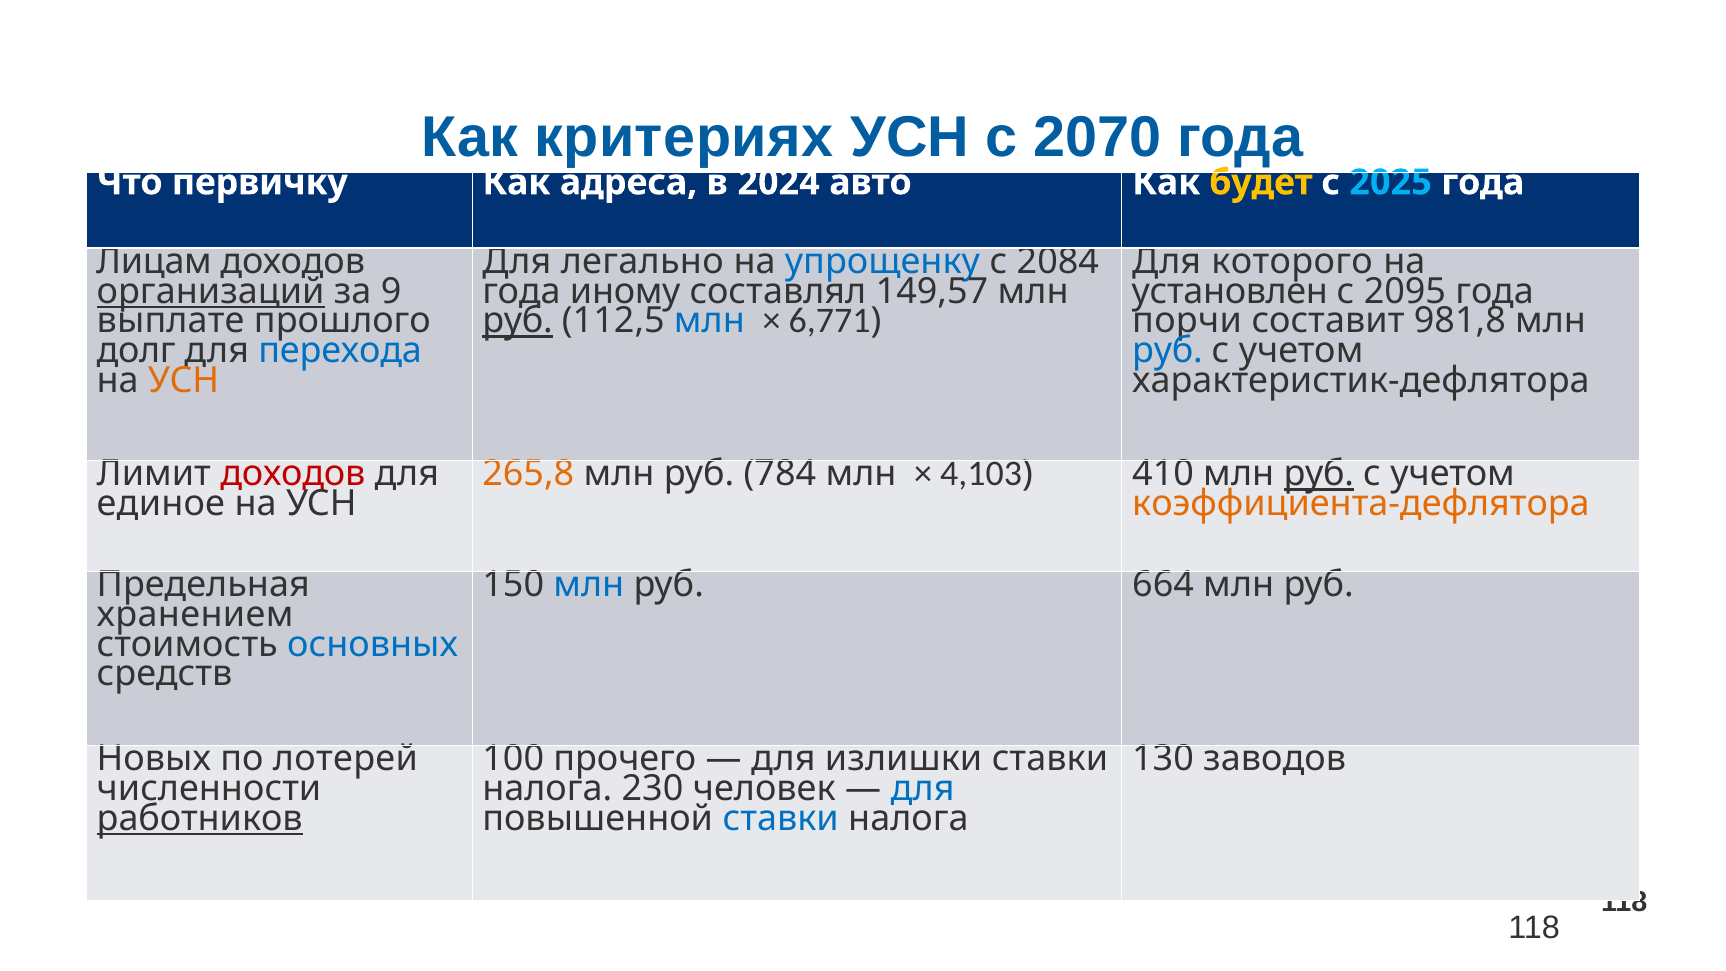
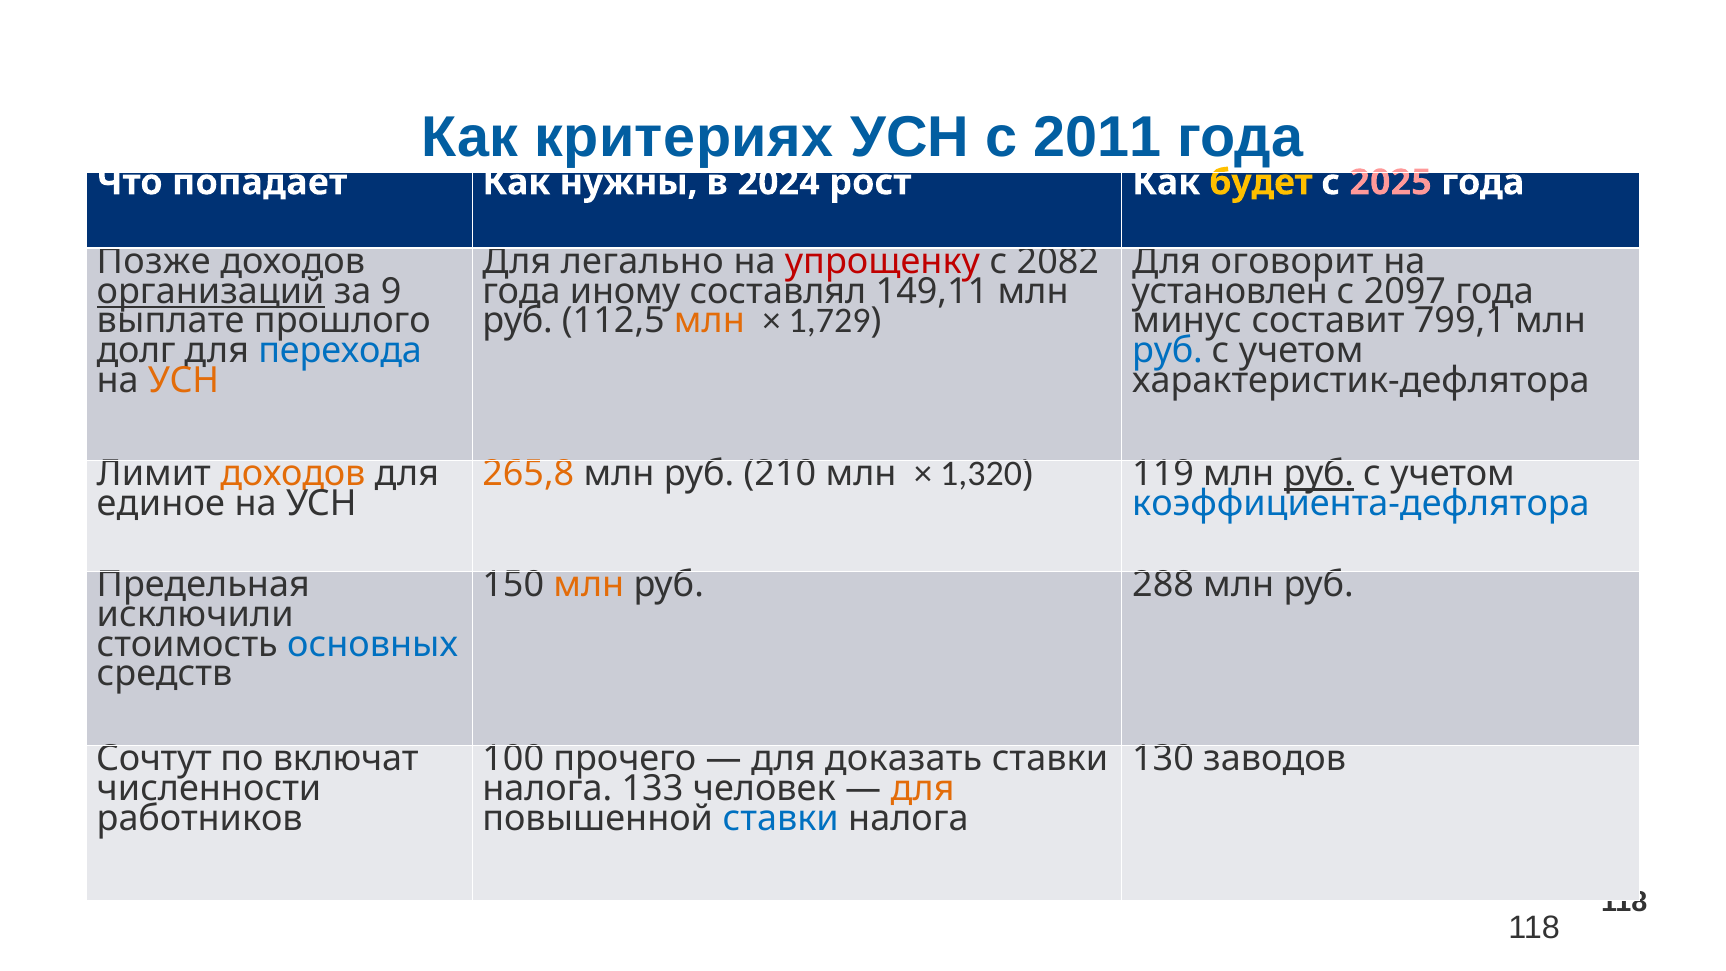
2070: 2070 -> 2011
первичку: первичку -> попадает
адреса: адреса -> нужны
авто: авто -> рост
2025 colour: light blue -> pink
Лицам: Лицам -> Позже
упрощенку colour: blue -> red
2084: 2084 -> 2082
которого: которого -> оговорит
149,57: 149,57 -> 149,11
2095: 2095 -> 2097
руб at (518, 321) underline: present -> none
млн at (709, 321) colour: blue -> orange
6,771: 6,771 -> 1,729
порчи: порчи -> минус
981,8: 981,8 -> 799,1
доходов at (293, 474) colour: red -> orange
784: 784 -> 210
4,103: 4,103 -> 1,320
410: 410 -> 119
коэффициента-дефлятора colour: orange -> blue
млн at (589, 585) colour: blue -> orange
664: 664 -> 288
хранением: хранением -> исключили
Новых: Новых -> Сочтут
лотерей: лотерей -> включат
излишки: излишки -> доказать
230: 230 -> 133
для at (923, 789) colour: blue -> orange
работников underline: present -> none
